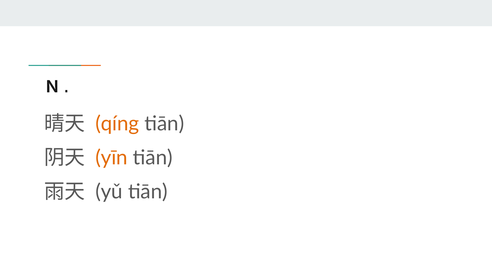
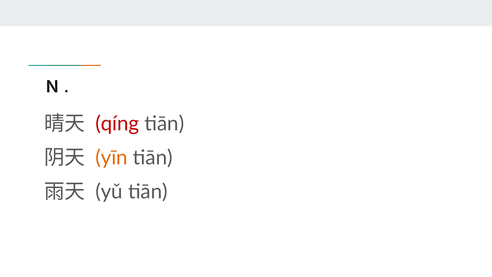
qíng colour: orange -> red
